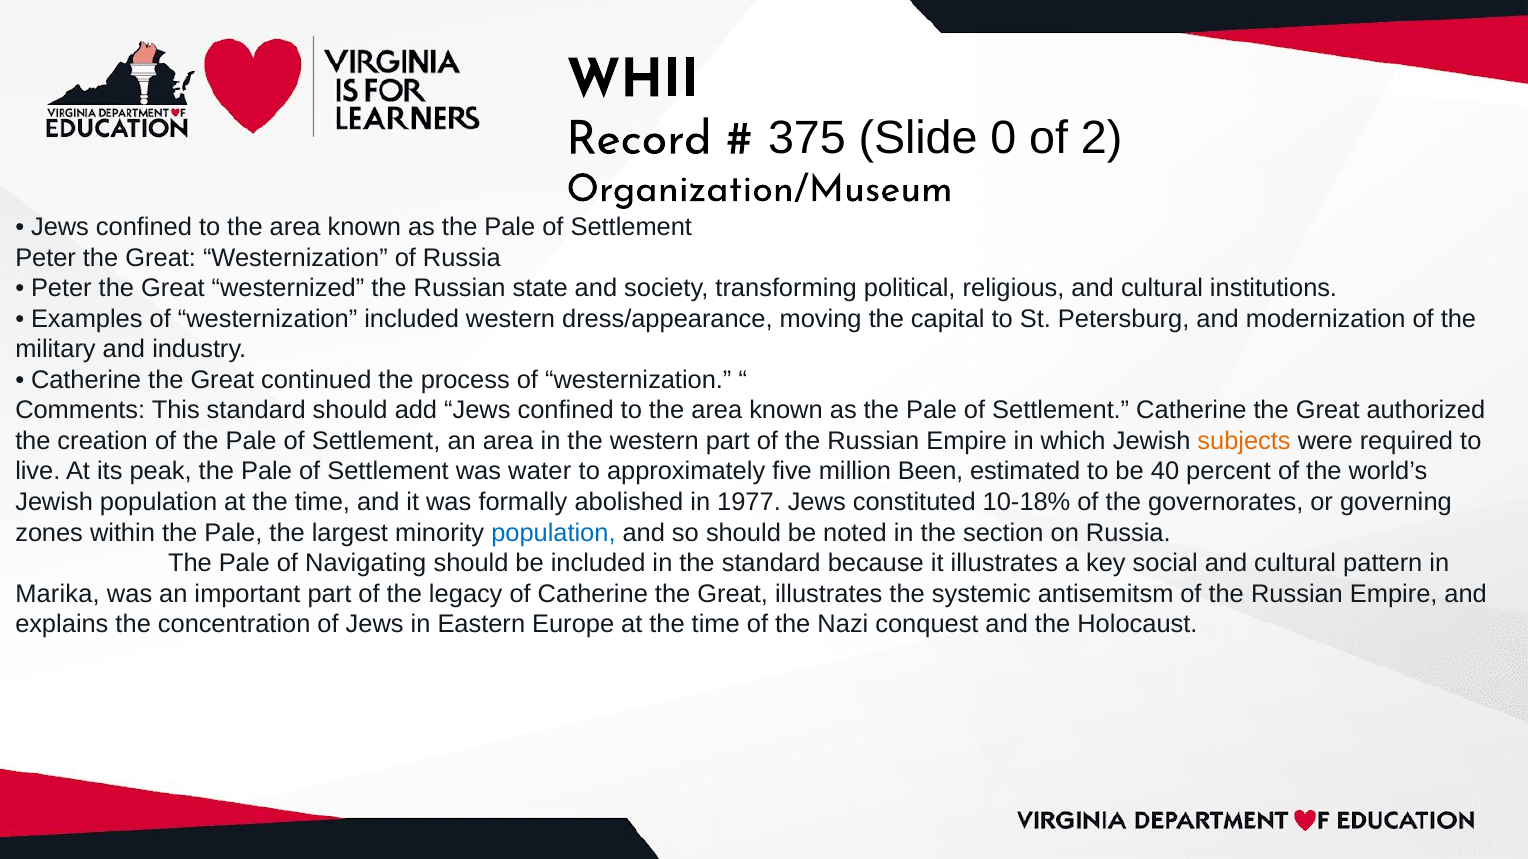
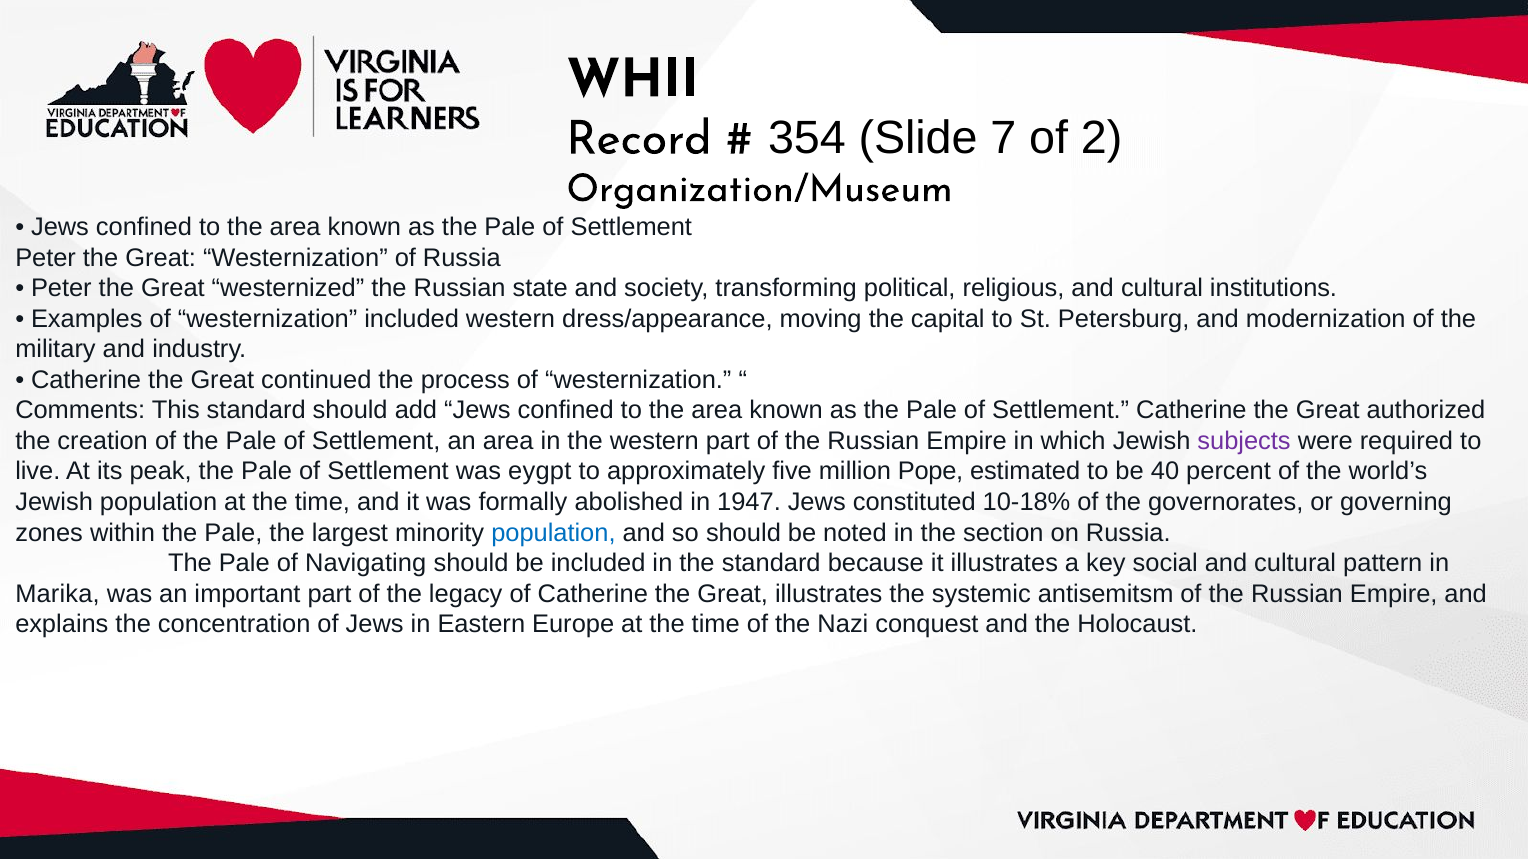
375: 375 -> 354
0: 0 -> 7
subjects colour: orange -> purple
water: water -> eygpt
Been: Been -> Pope
1977: 1977 -> 1947
